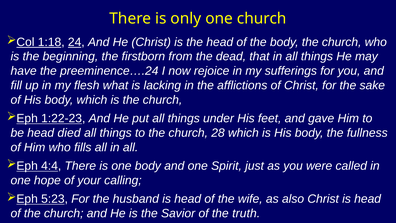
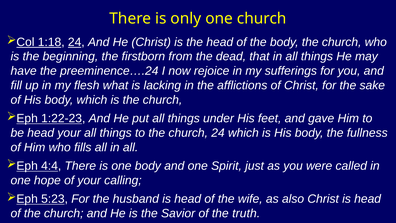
head died: died -> your
church 28: 28 -> 24
